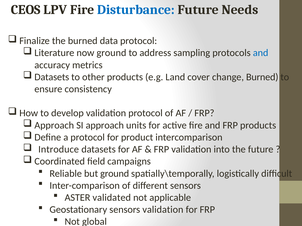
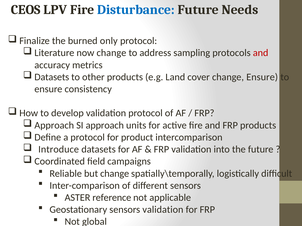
data: data -> only
now ground: ground -> change
and at (261, 53) colour: blue -> red
change Burned: Burned -> Ensure
but ground: ground -> change
validated: validated -> reference
